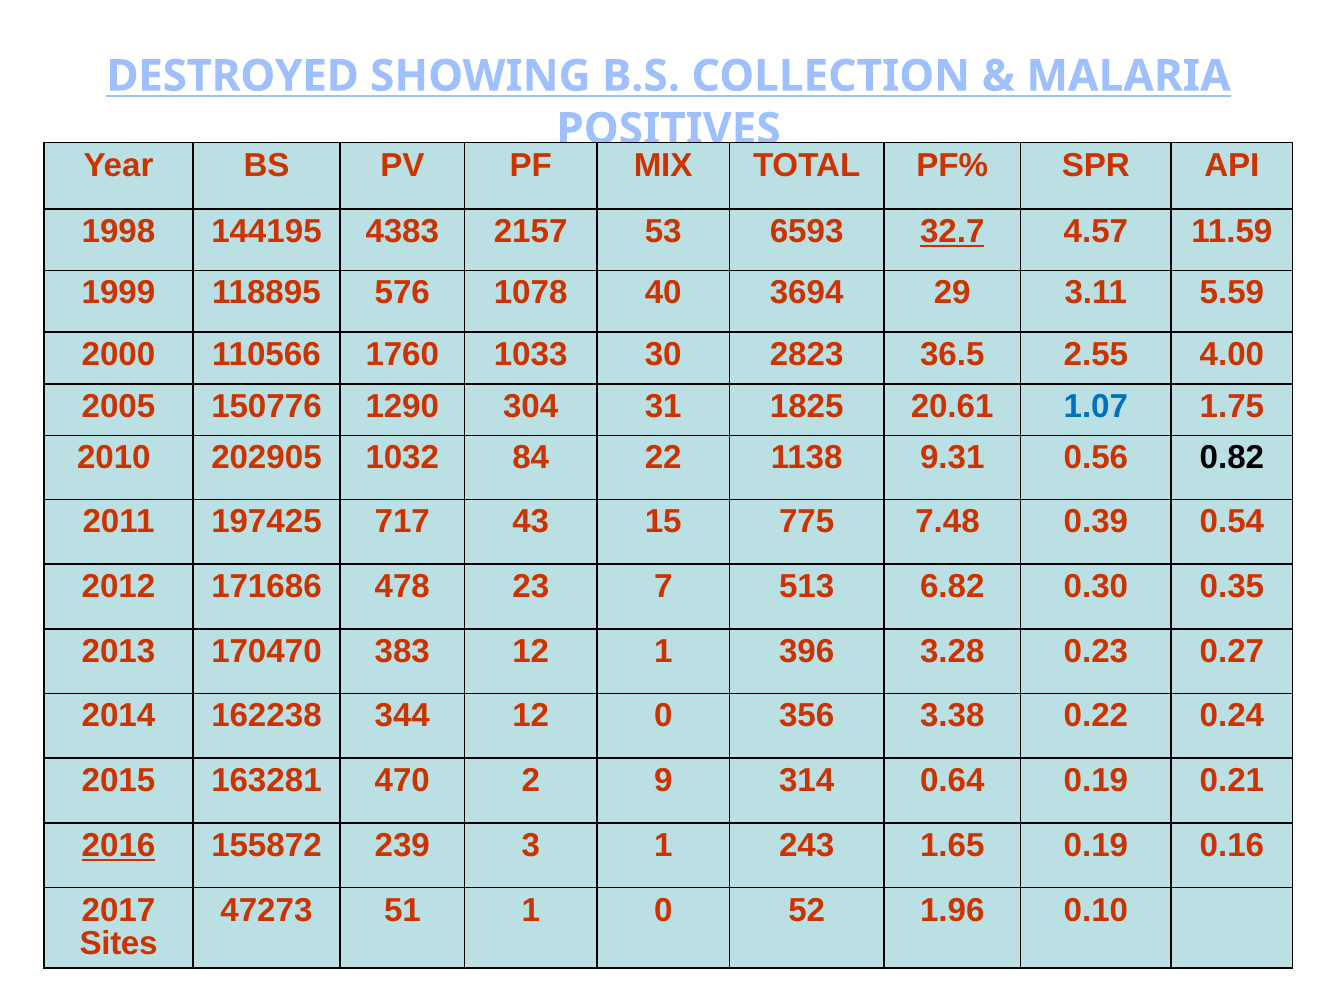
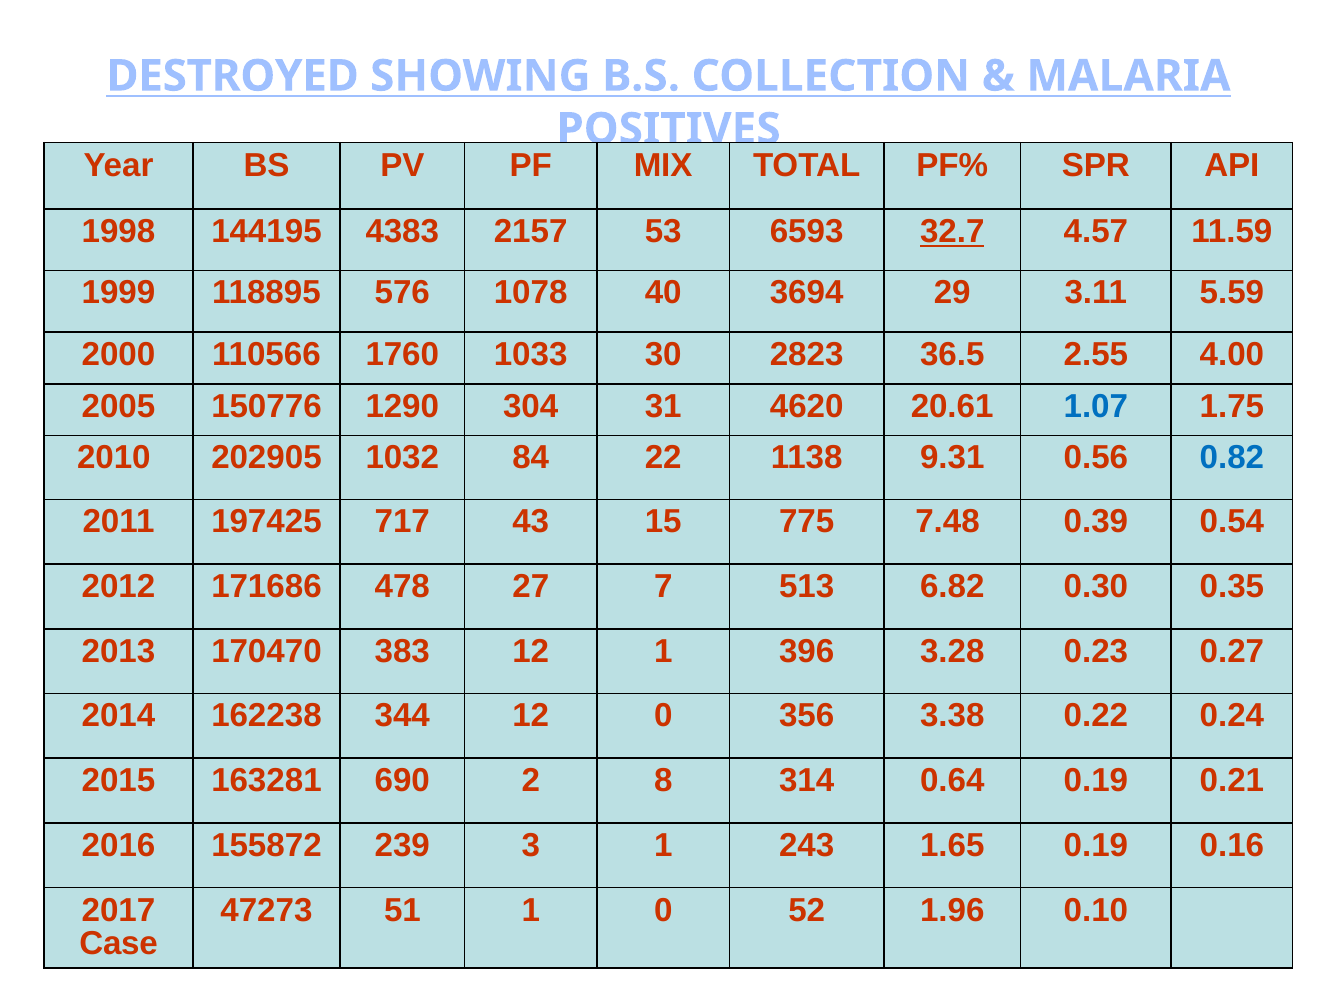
1825: 1825 -> 4620
0.82 colour: black -> blue
23: 23 -> 27
470: 470 -> 690
9: 9 -> 8
2016 underline: present -> none
Sites: Sites -> Case
